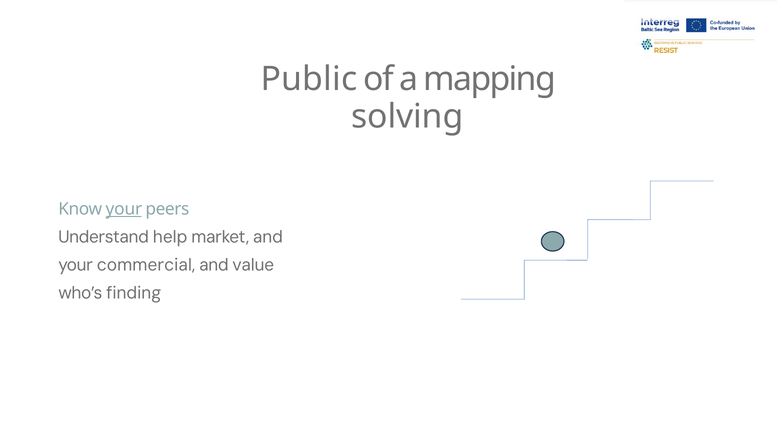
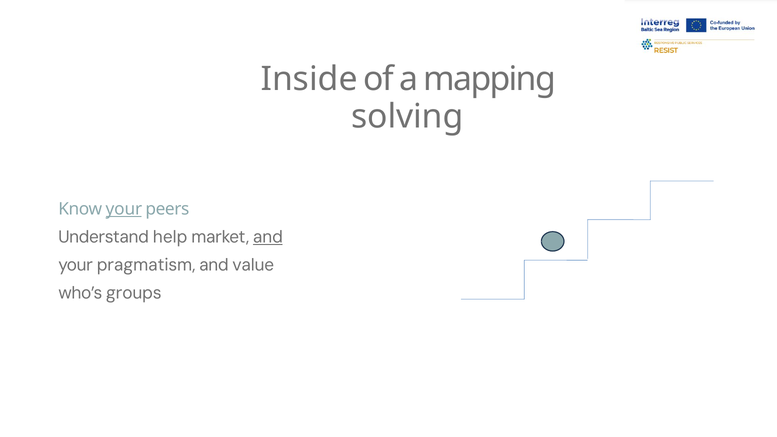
Public: Public -> Inside
and at (268, 237) underline: none -> present
commercial: commercial -> pragmatism
finding: finding -> groups
